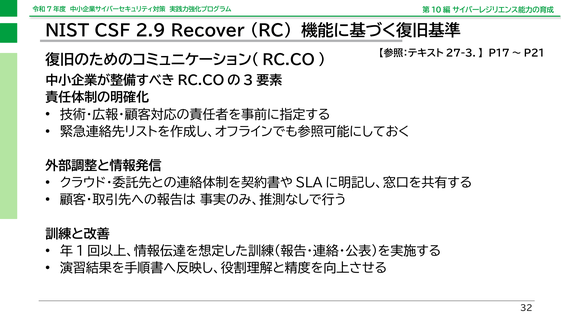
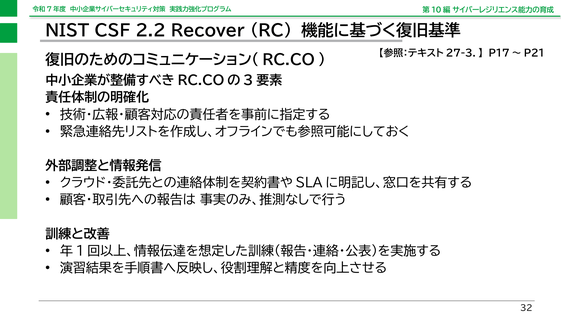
2.9: 2.9 -> 2.2
